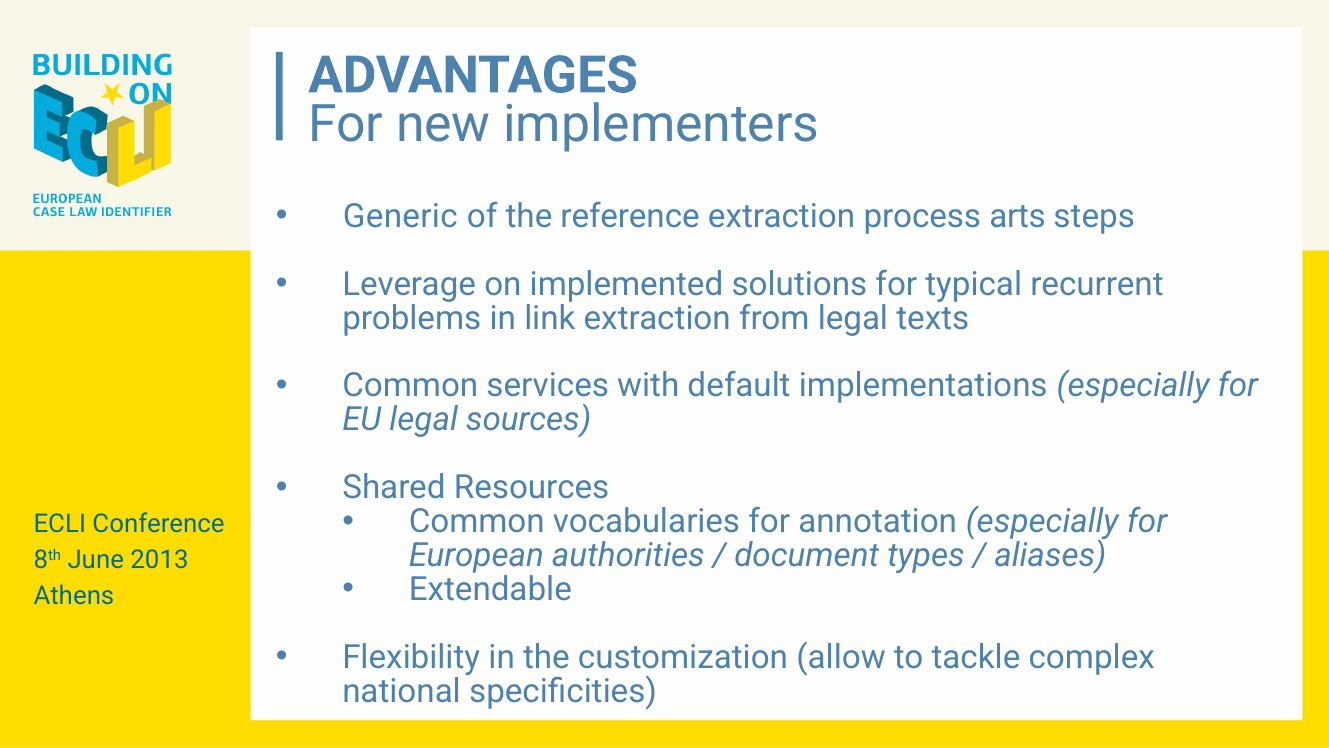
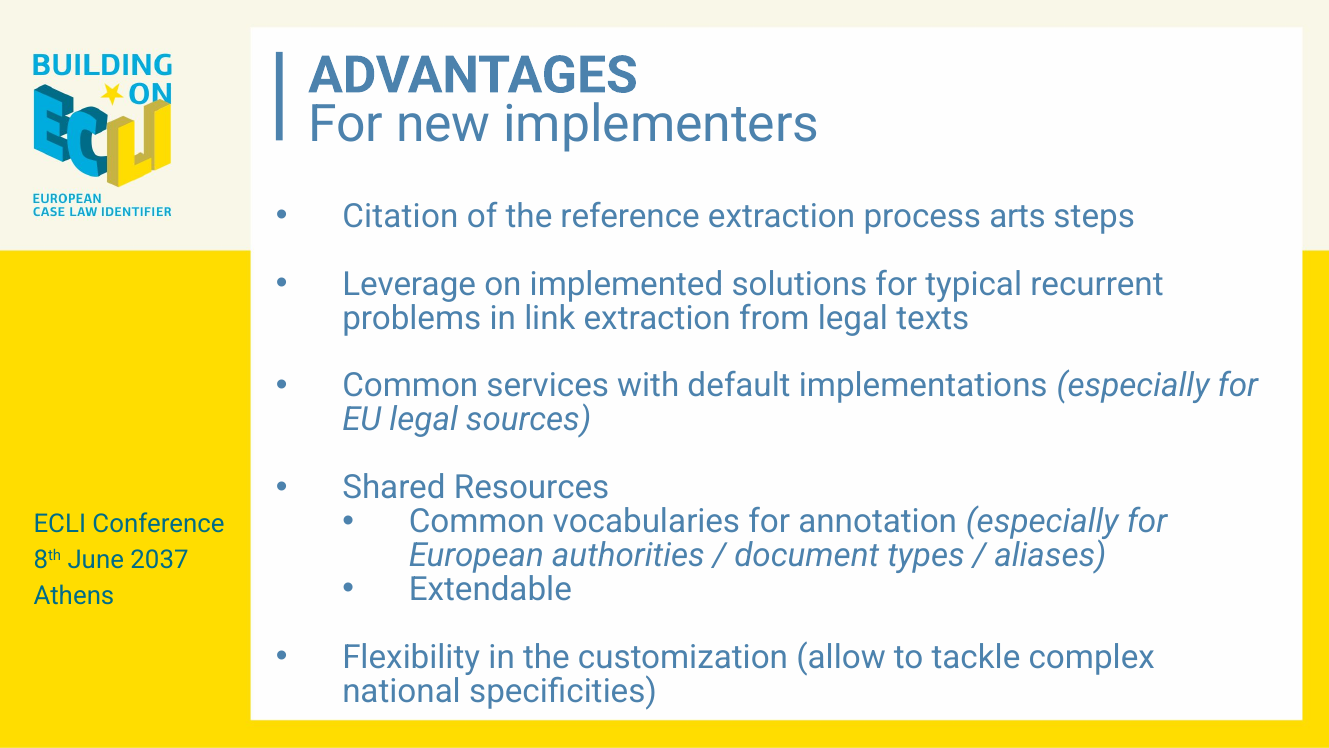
Generic: Generic -> Citation
2013: 2013 -> 2037
